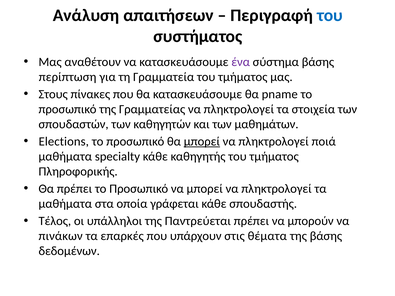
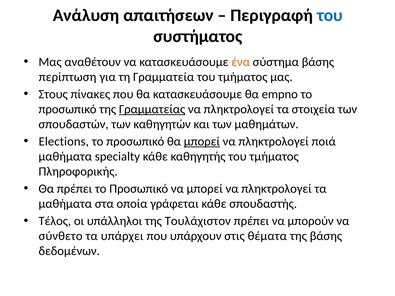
ένα colour: purple -> orange
pname: pname -> empno
Γραμματείας underline: none -> present
Παντρεύεται: Παντρεύεται -> Τουλάχιστον
πινάκων: πινάκων -> σύνθετο
επαρκές: επαρκές -> υπάρχει
